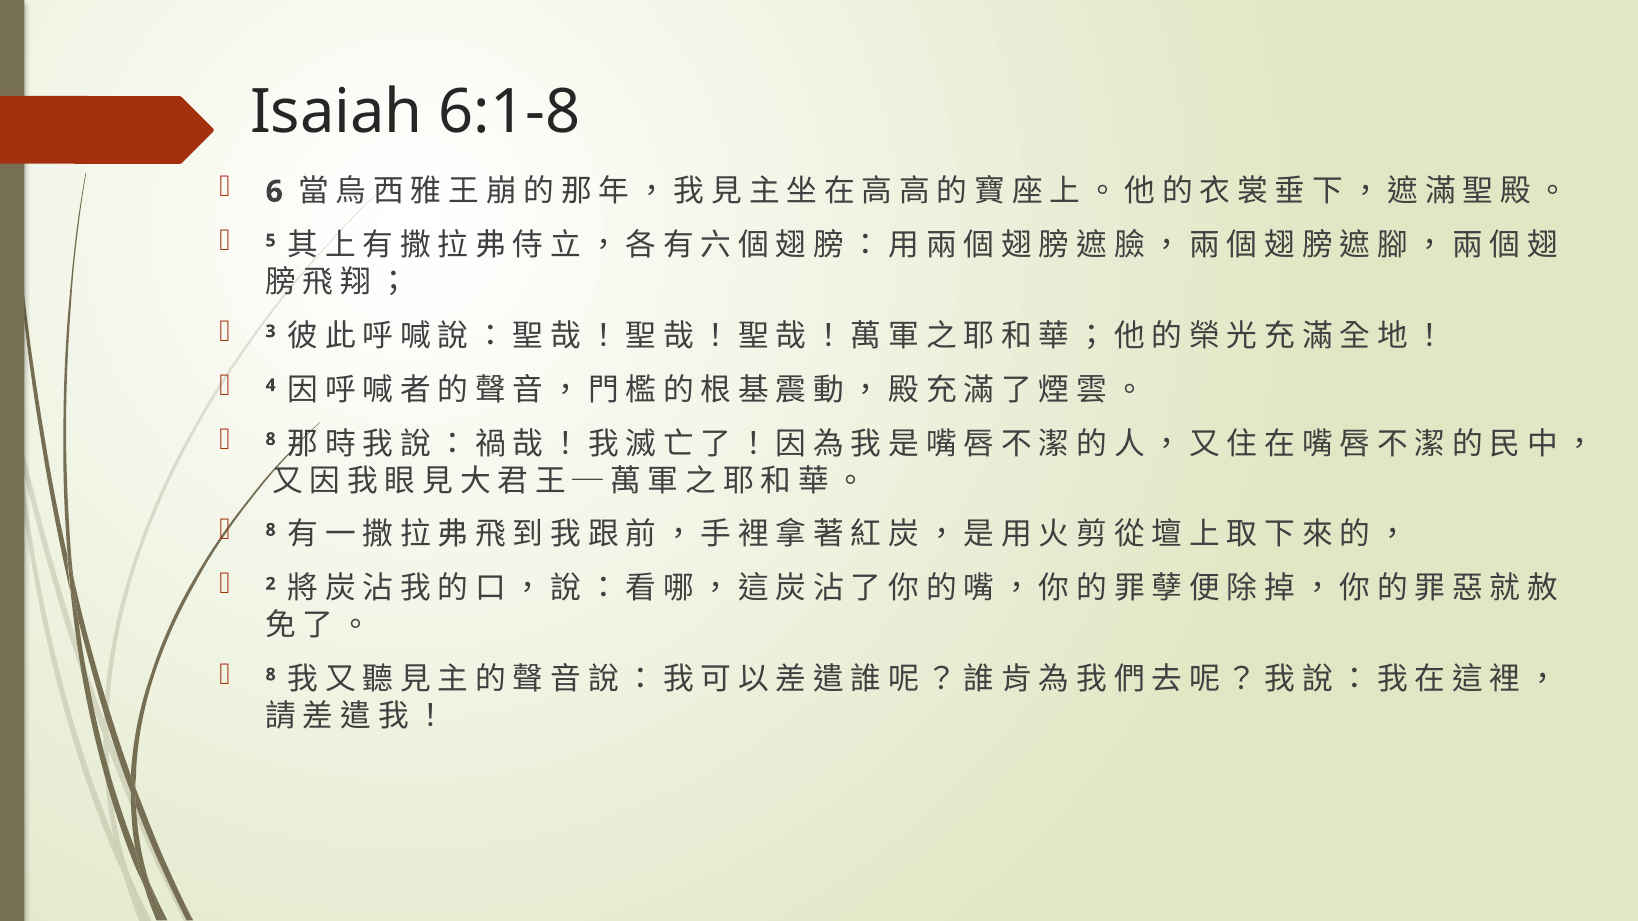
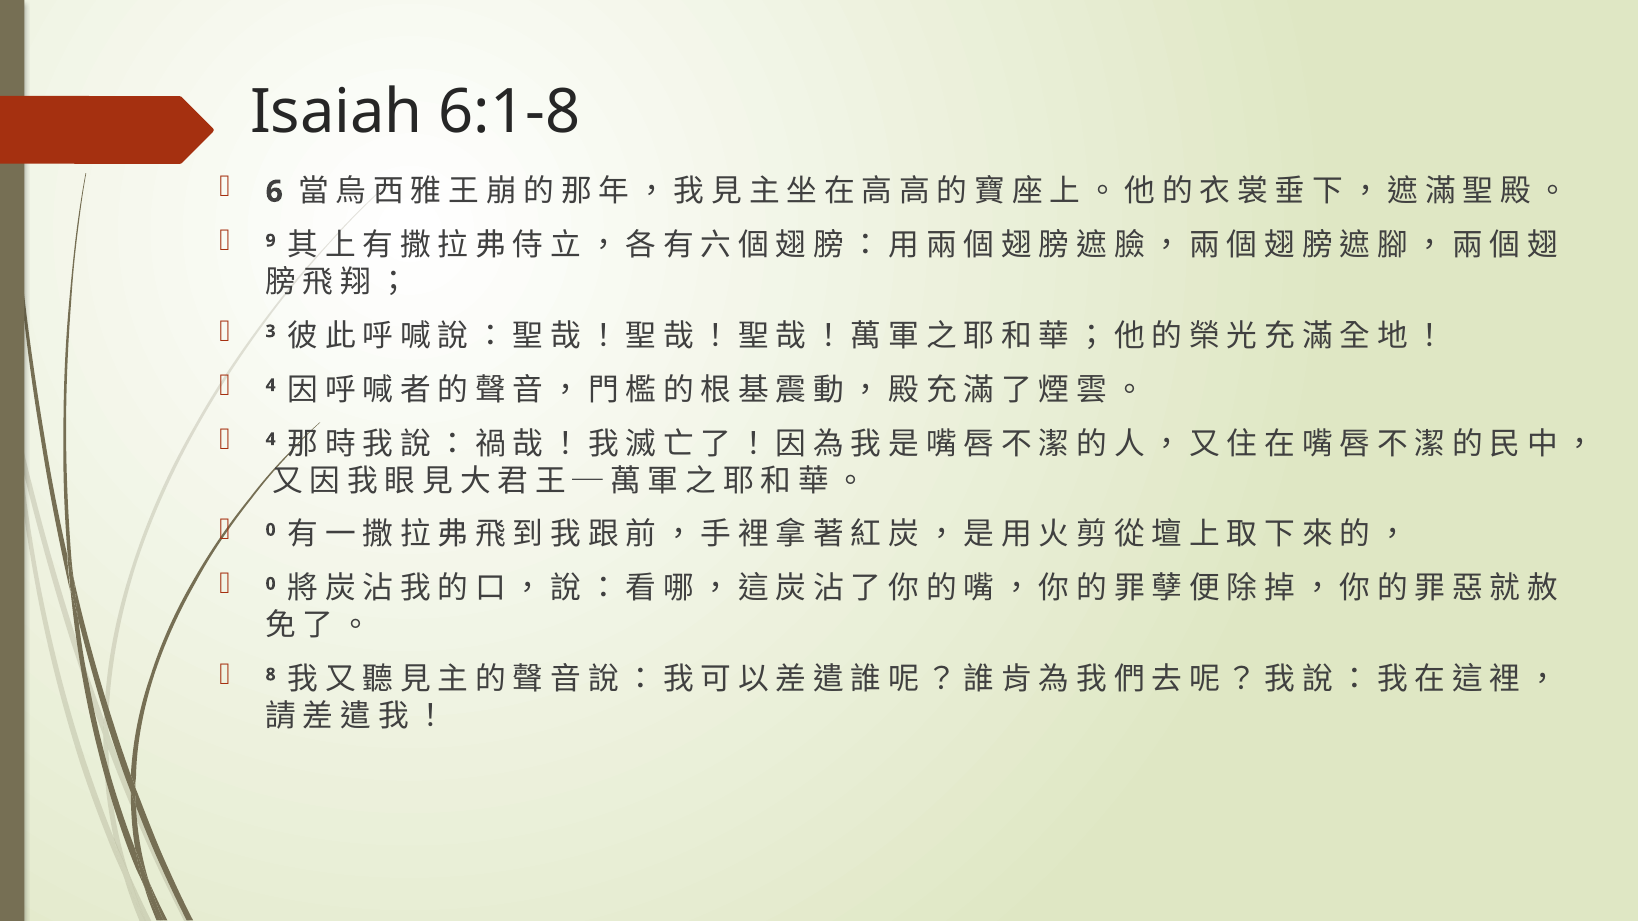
5: 5 -> 9
8 at (271, 439): 8 -> 4
8 at (271, 530): 8 -> 0
2 at (271, 584): 2 -> 0
